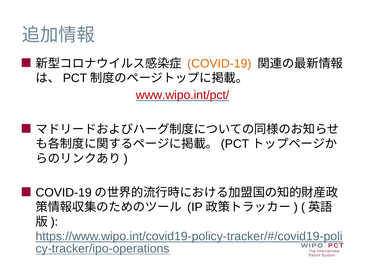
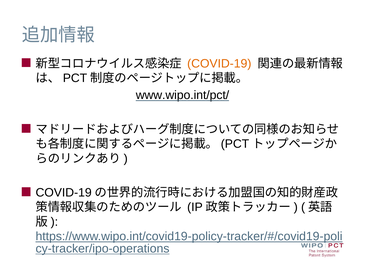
www.wipo.int/pct/ colour: red -> black
